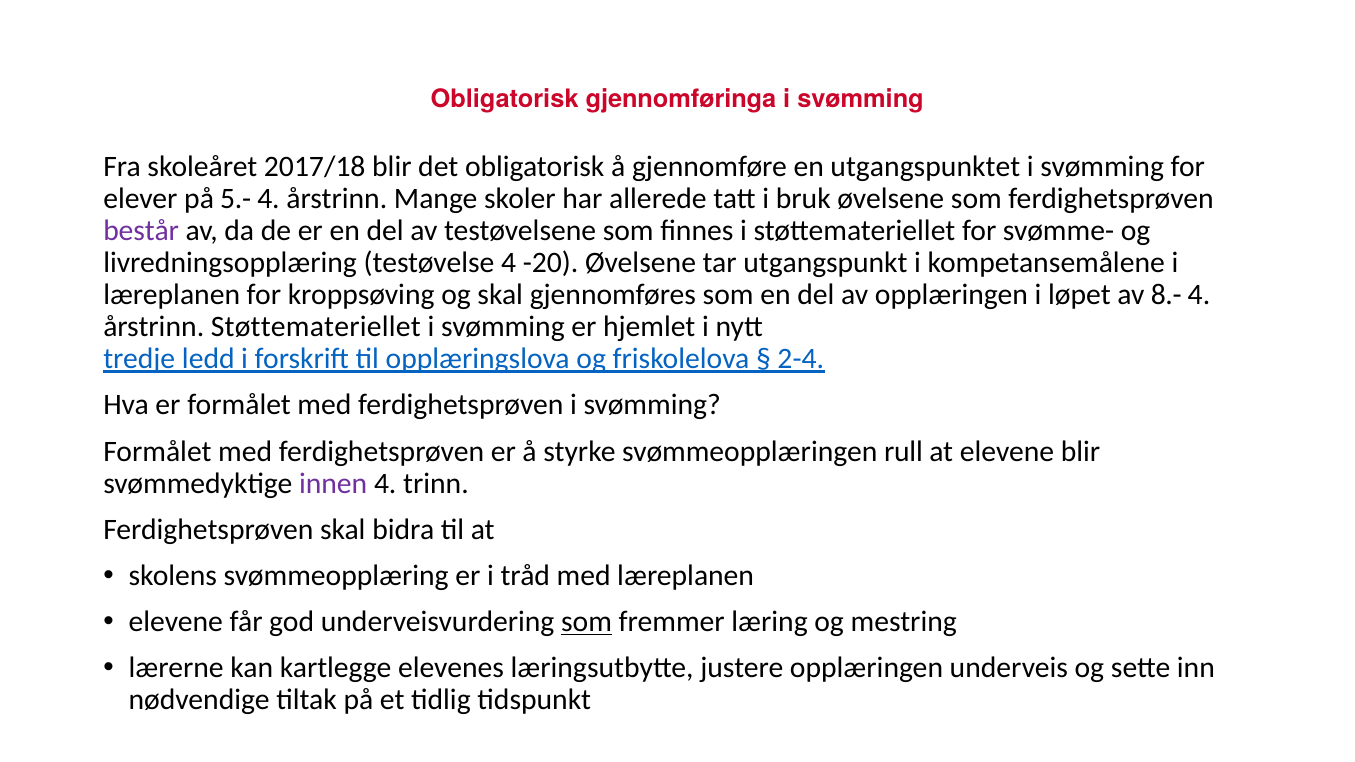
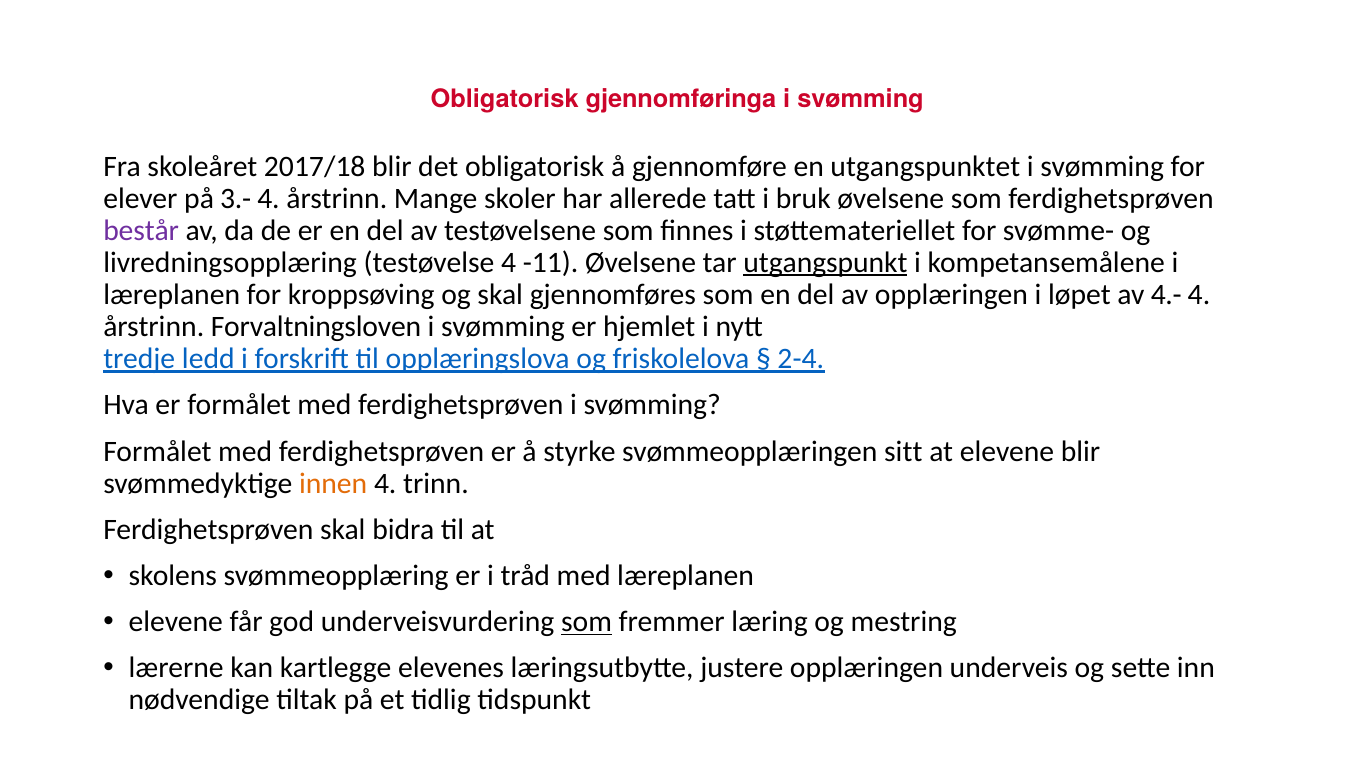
5.-: 5.- -> 3.-
-20: -20 -> -11
utgangspunkt underline: none -> present
8.-: 8.- -> 4.-
årstrinn Støttemateriellet: Støttemateriellet -> Forvaltningsloven
rull: rull -> sitt
innen colour: purple -> orange
